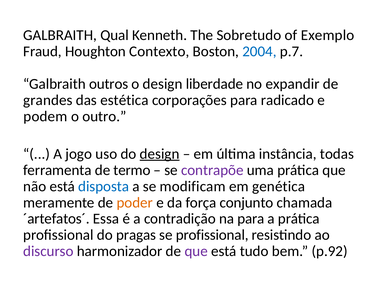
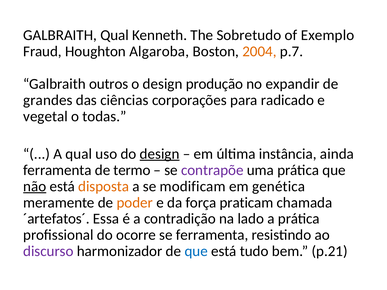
Contexto: Contexto -> Algaroba
2004 colour: blue -> orange
liberdade: liberdade -> produção
estética: estética -> ciências
podem: podem -> vegetal
outro: outro -> todas
A jogo: jogo -> qual
todas: todas -> ainda
não underline: none -> present
disposta colour: blue -> orange
conjunto: conjunto -> praticam
na para: para -> lado
pragas: pragas -> ocorre
se profissional: profissional -> ferramenta
que at (196, 251) colour: purple -> blue
p.92: p.92 -> p.21
